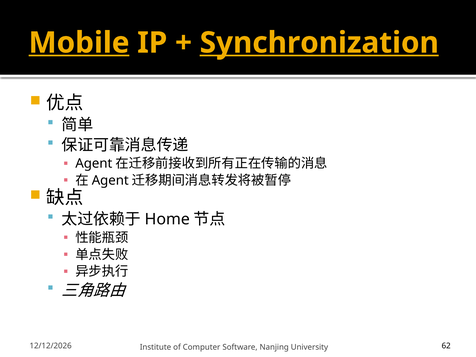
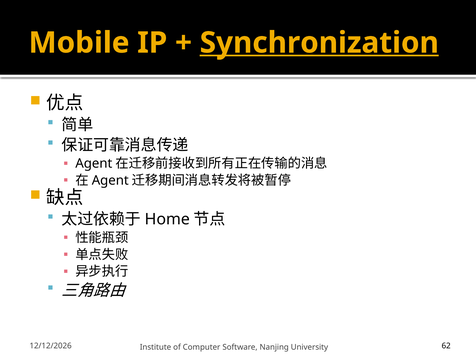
Mobile underline: present -> none
